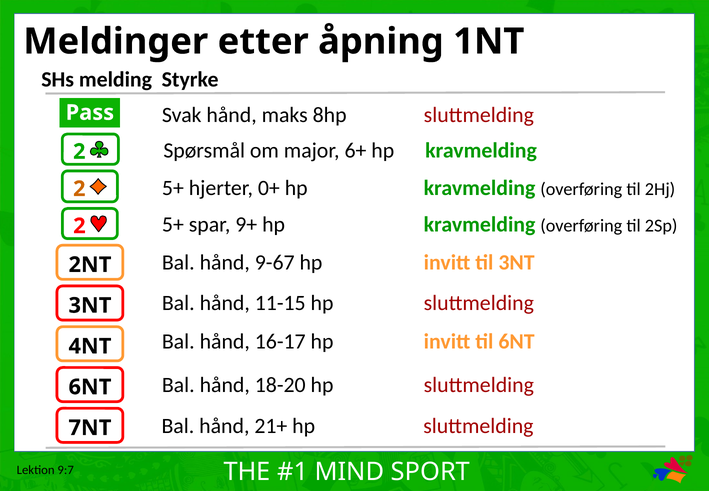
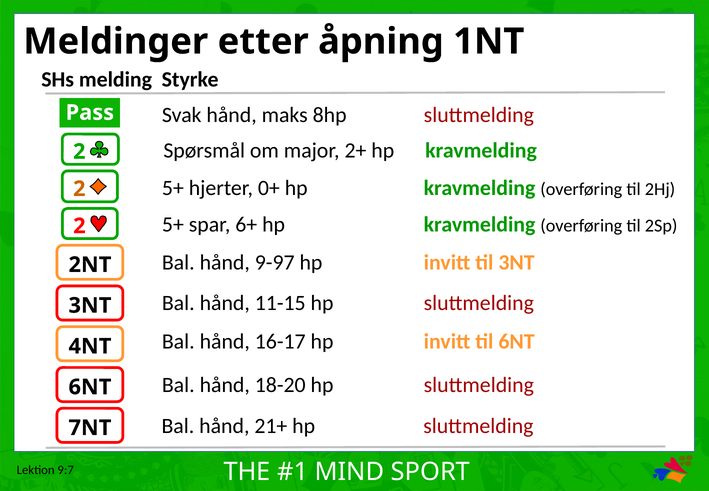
6+: 6+ -> 2+
9+: 9+ -> 6+
9-67: 9-67 -> 9-97
